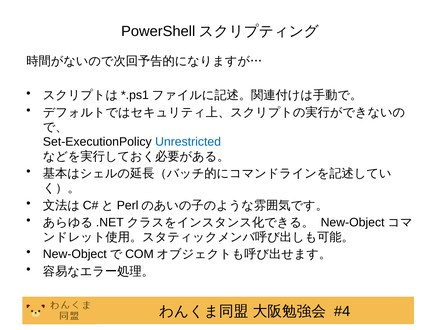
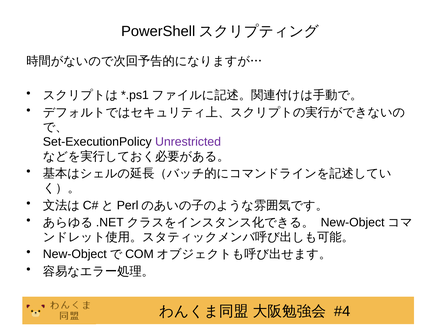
Unrestricted colour: blue -> purple
